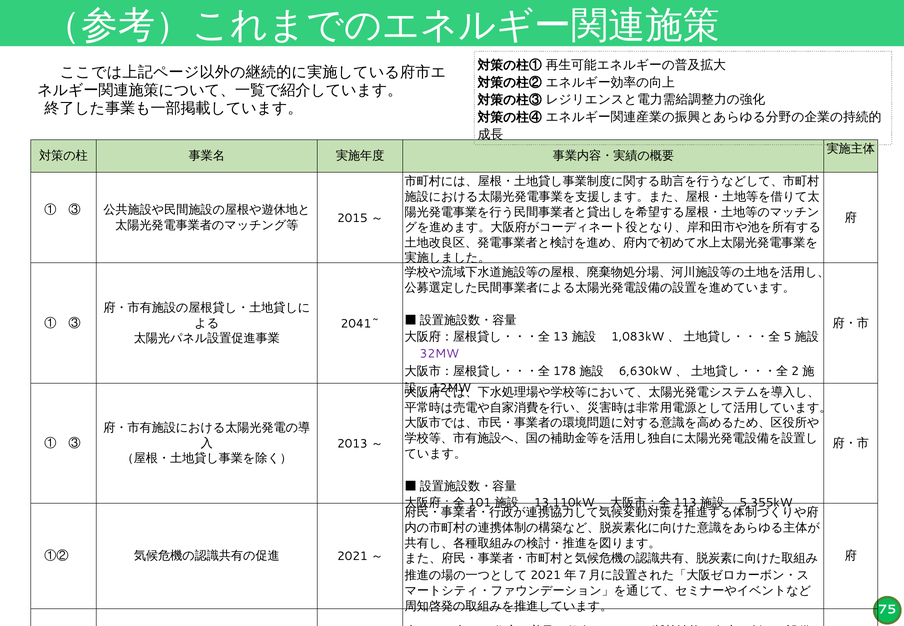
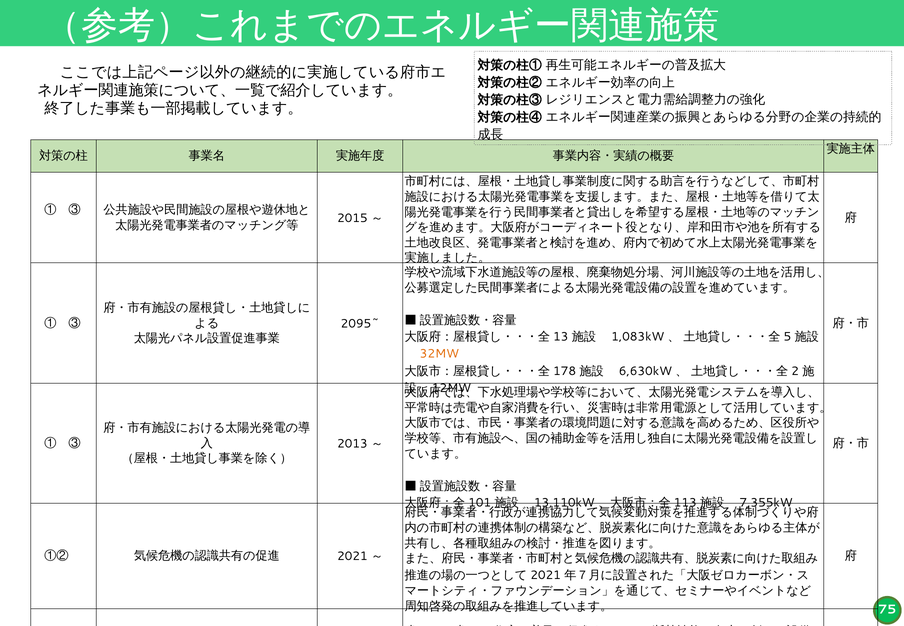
2041~: 2041~ -> 2095~
32MW colour: purple -> orange
5,355kW: 5,355kW -> 7,355kW
